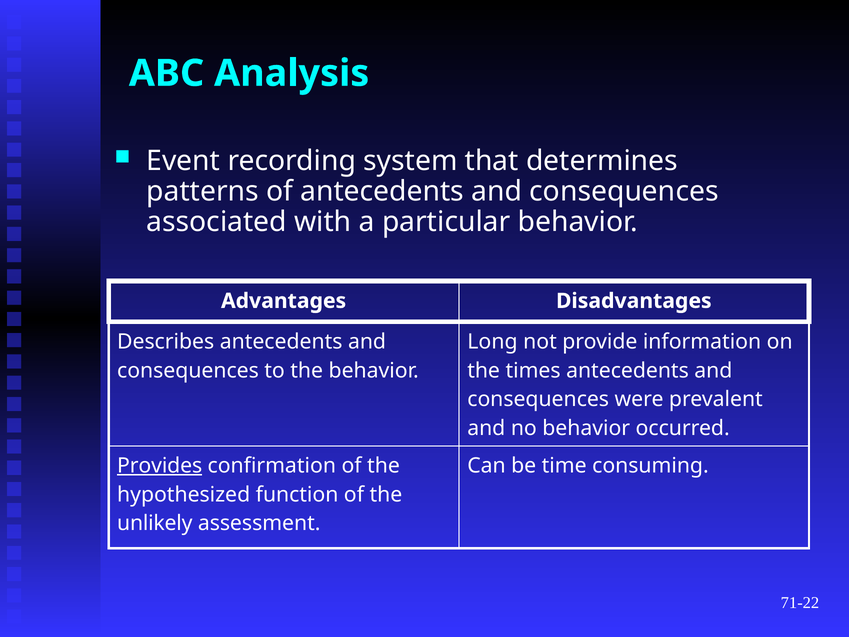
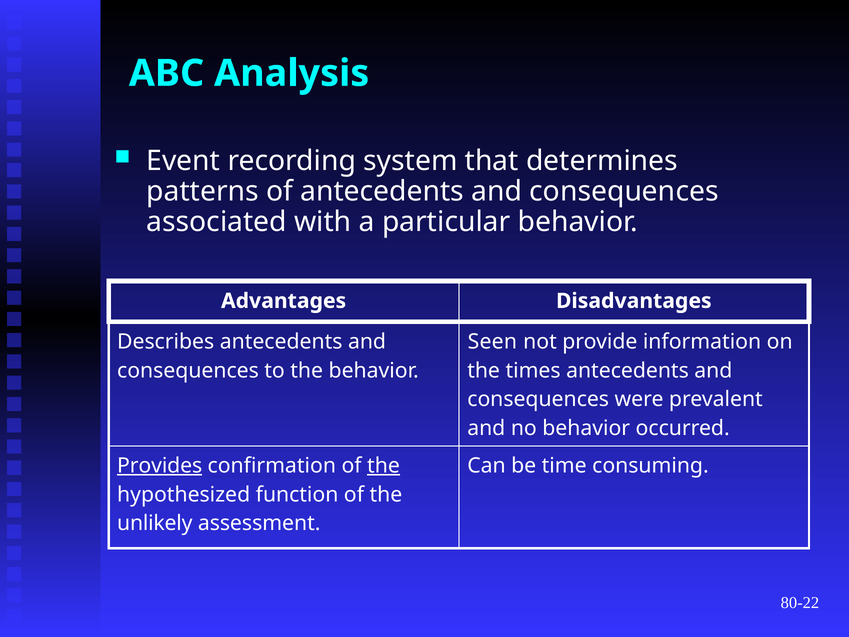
Long: Long -> Seen
the at (383, 466) underline: none -> present
71-22: 71-22 -> 80-22
